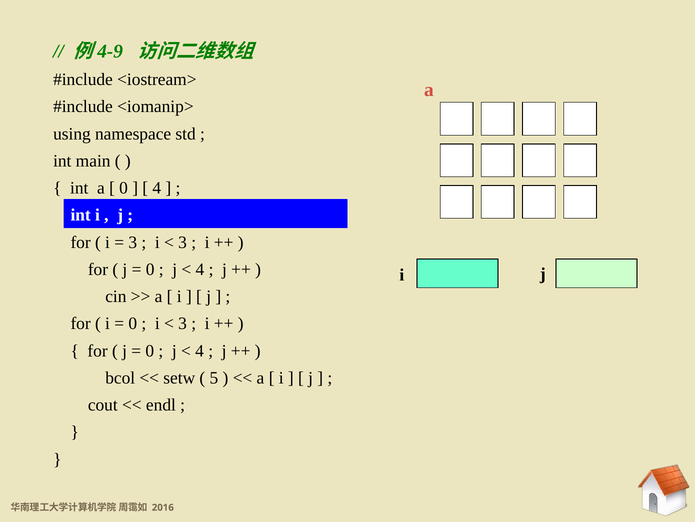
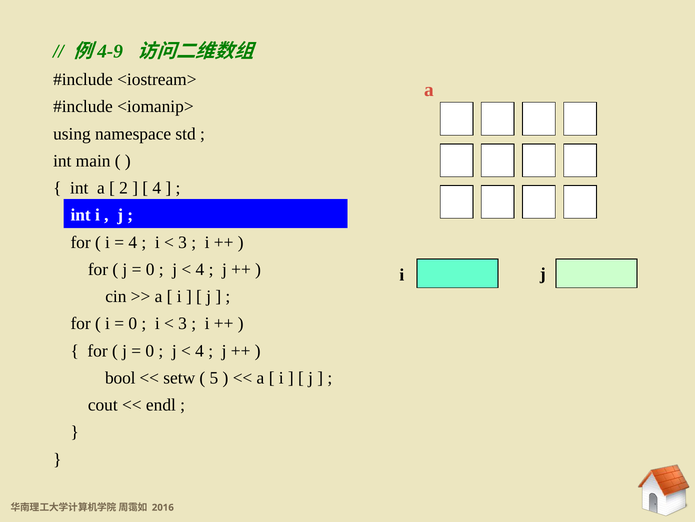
0 at (124, 188): 0 -> 2
3 at (133, 242): 3 -> 4
bcol: bcol -> bool
